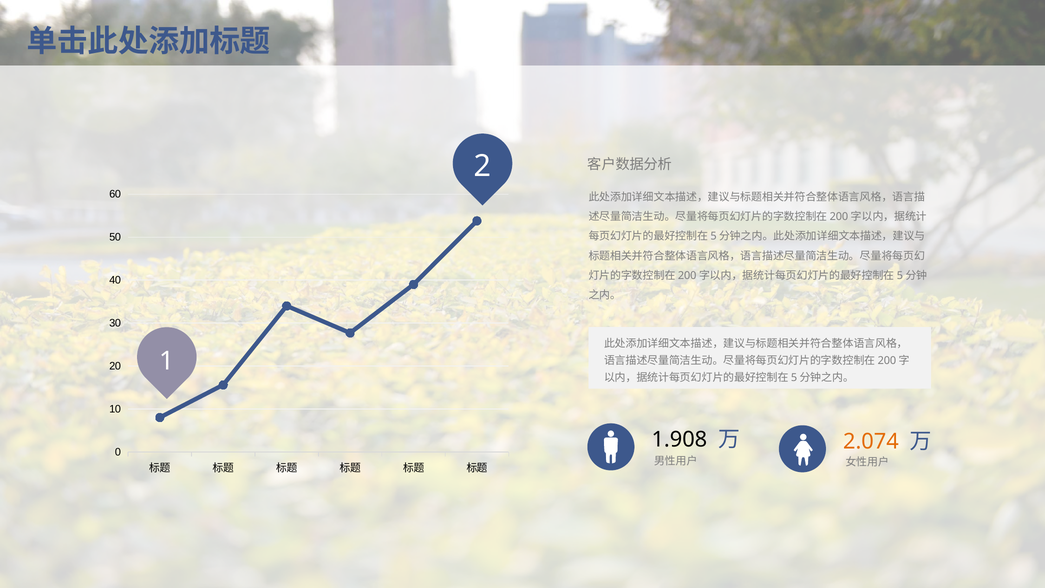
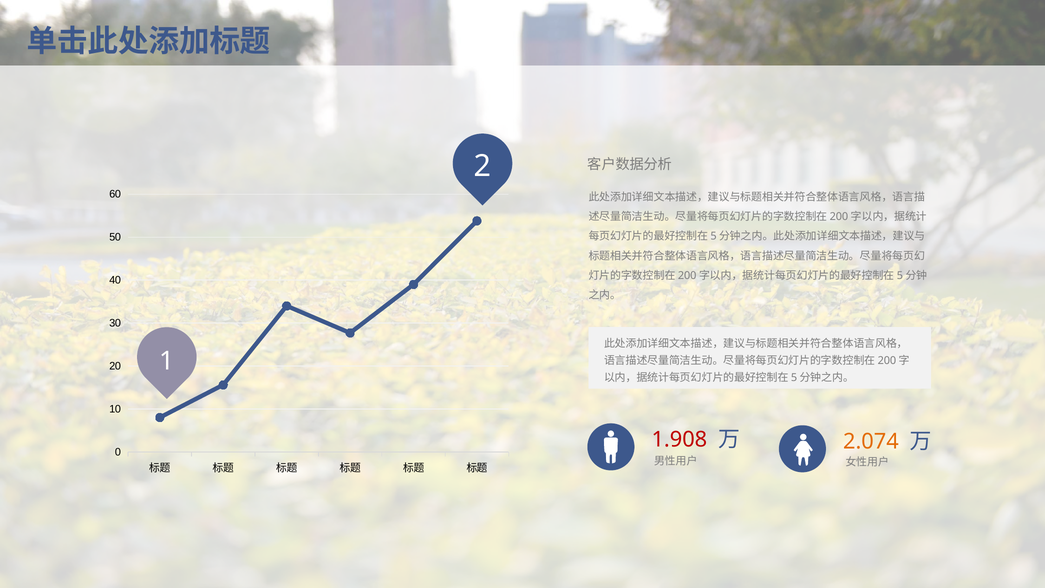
1.908 colour: black -> red
